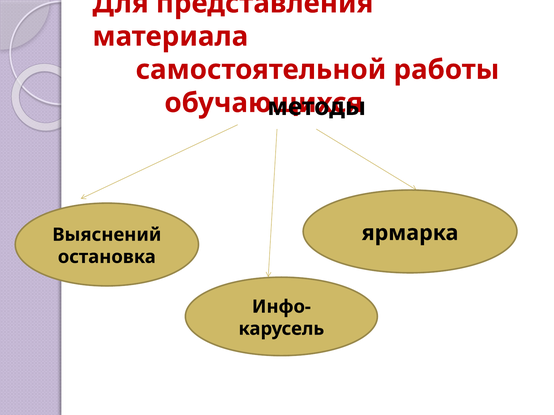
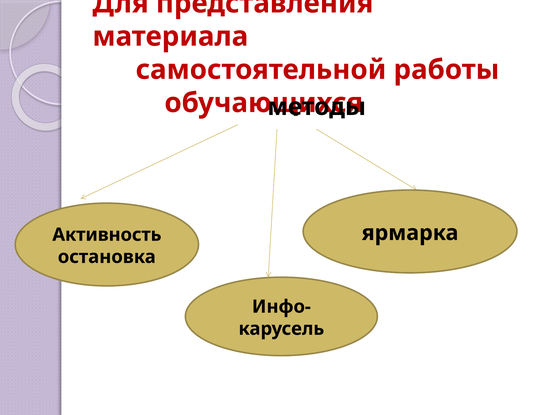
Выяснений: Выяснений -> Активность
